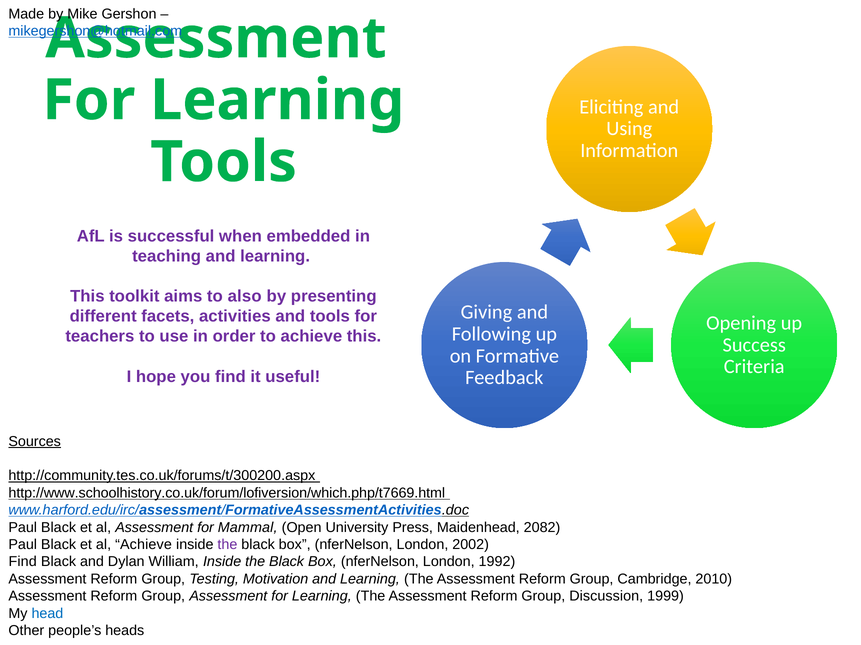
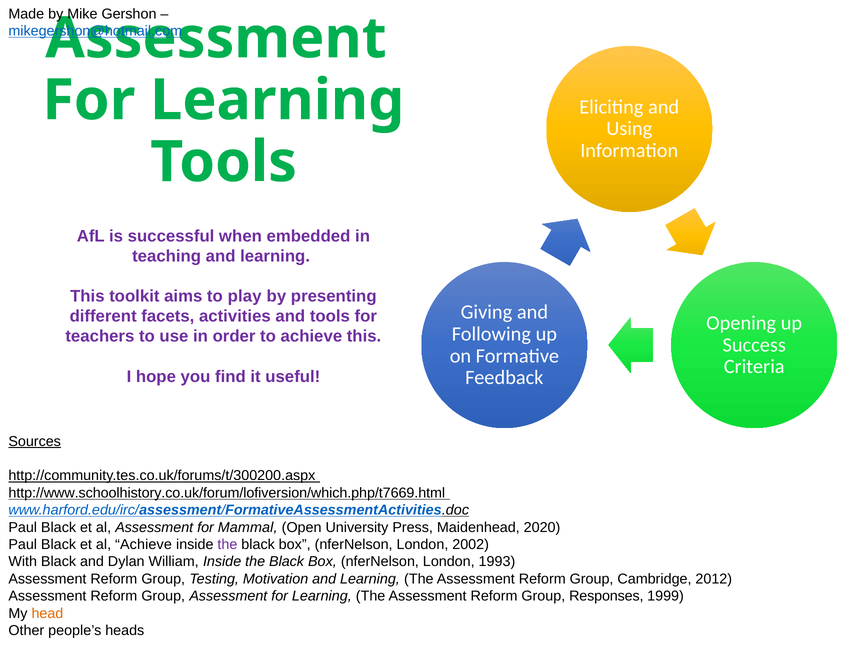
also: also -> play
2082: 2082 -> 2020
Find at (23, 562): Find -> With
1992: 1992 -> 1993
2010: 2010 -> 2012
Discussion: Discussion -> Responses
head colour: blue -> orange
